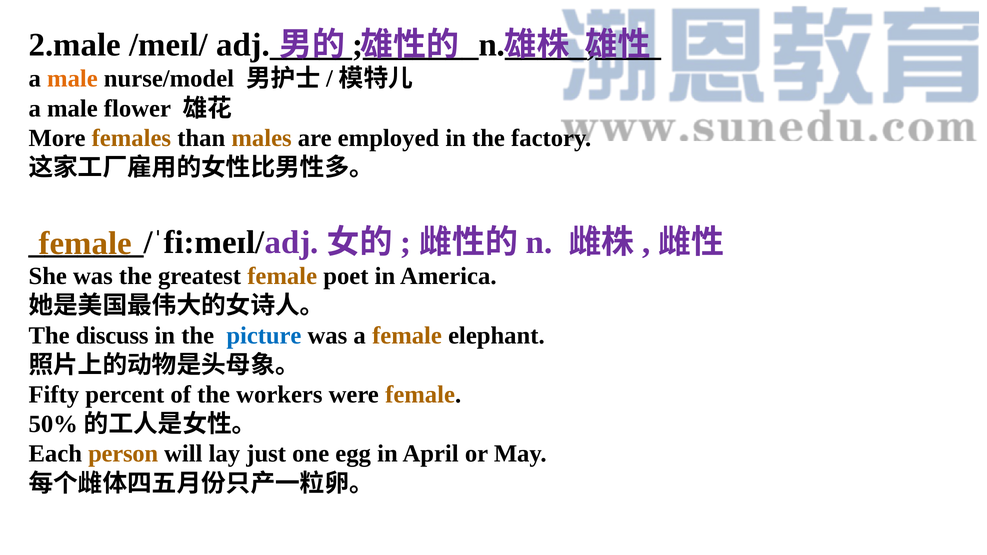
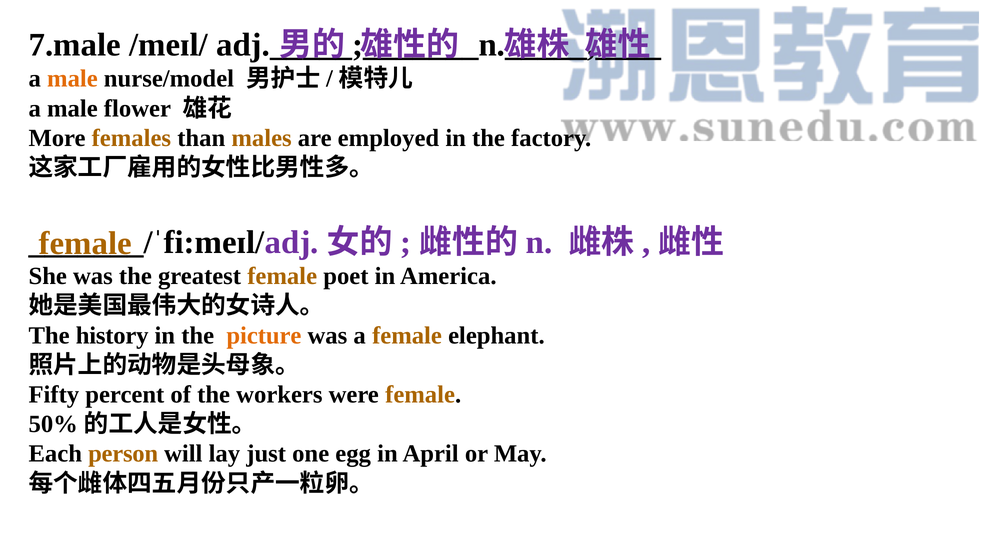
2.male: 2.male -> 7.male
discuss: discuss -> history
picture colour: blue -> orange
